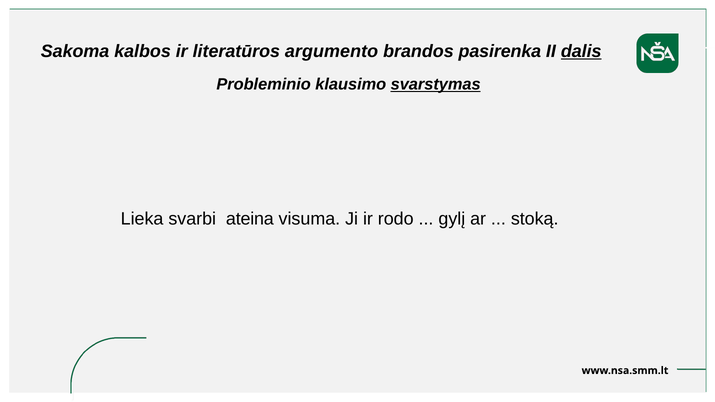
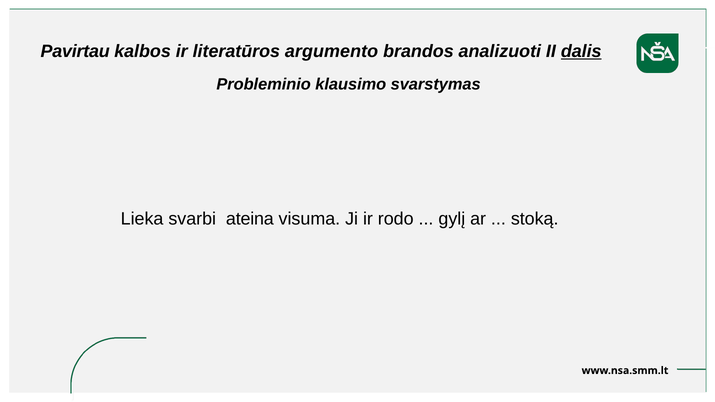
Sakoma: Sakoma -> Pavirtau
pasirenka: pasirenka -> analizuoti
svarstymas underline: present -> none
